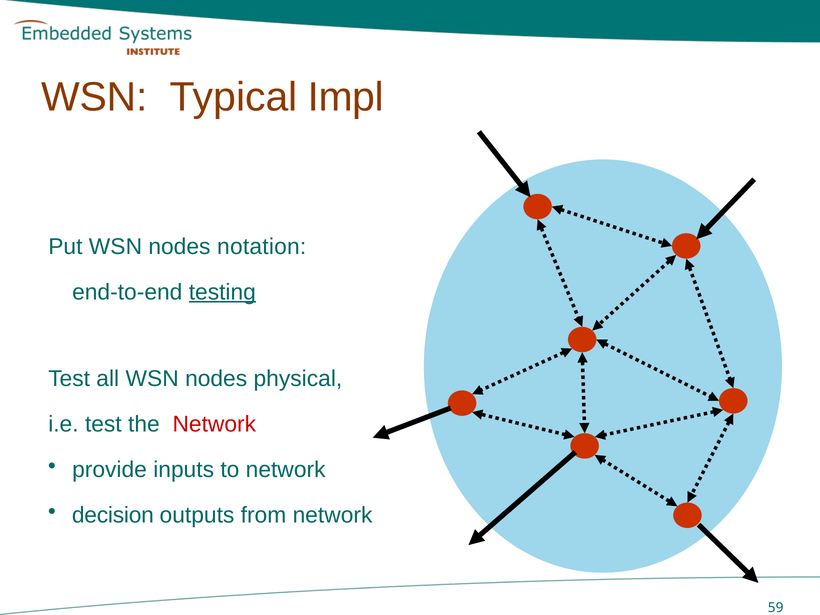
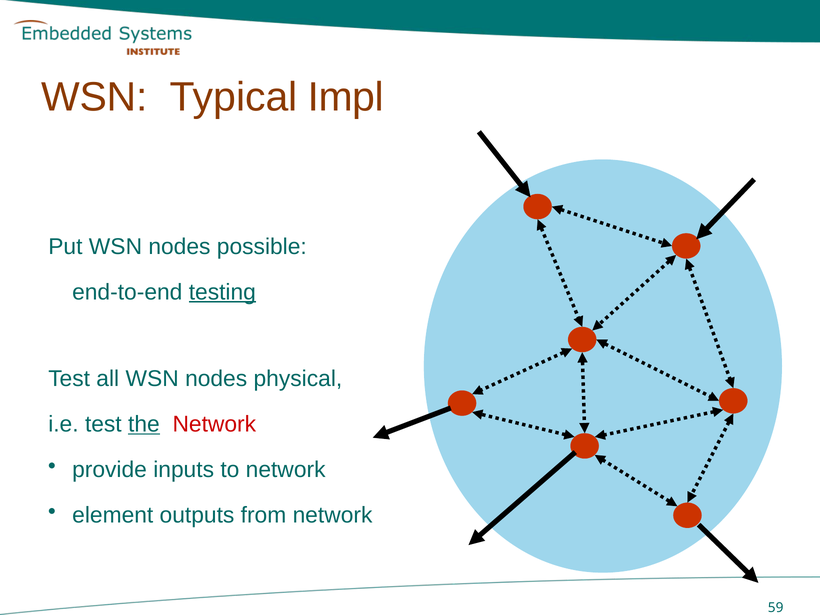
notation: notation -> possible
the underline: none -> present
decision: decision -> element
